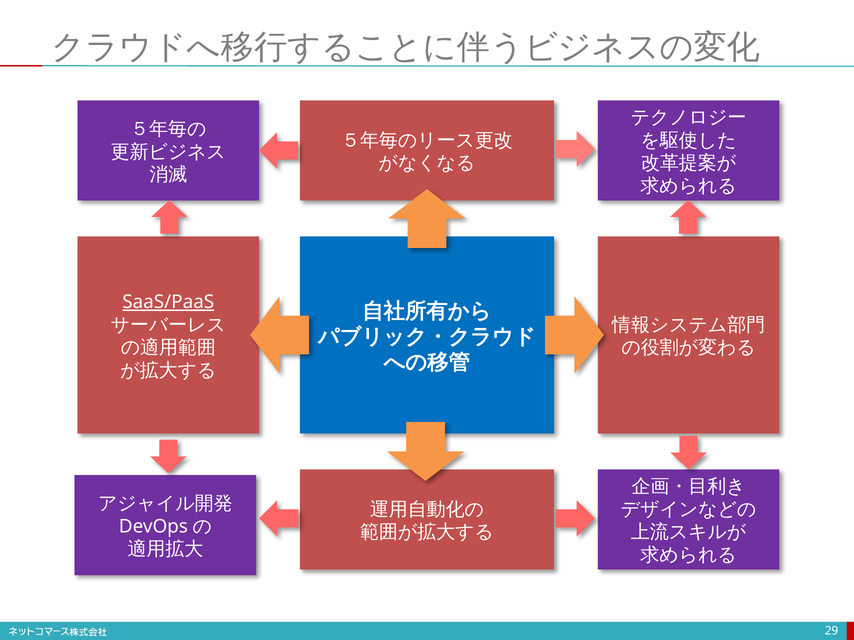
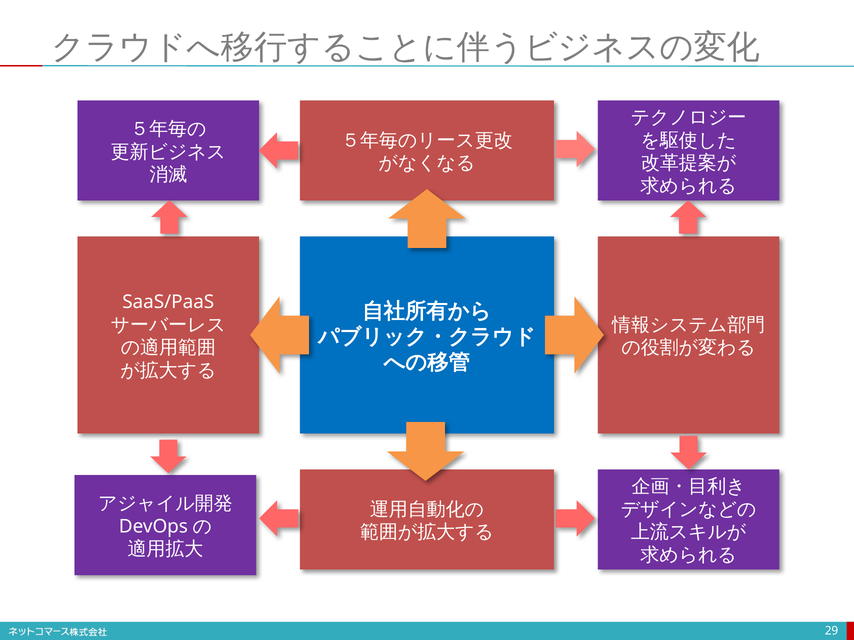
SaaS/PaaS underline: present -> none
